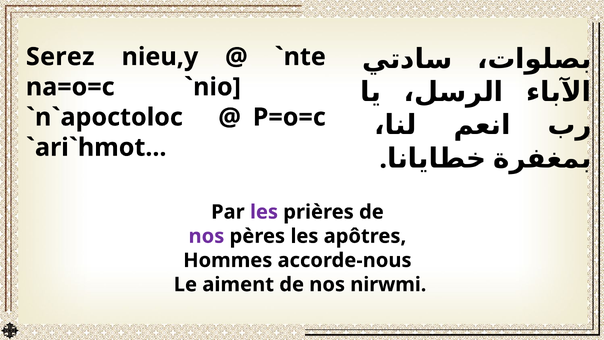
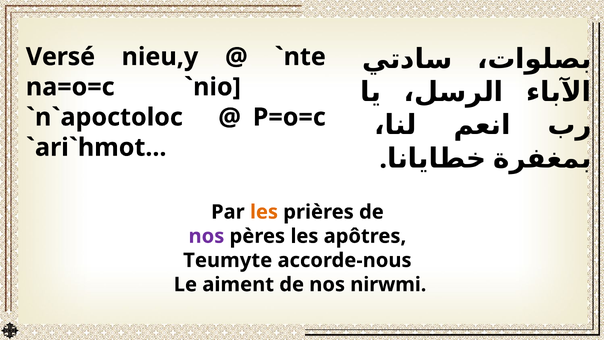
Serez: Serez -> Versé
les at (264, 212) colour: purple -> orange
Hommes: Hommes -> Teumyte
